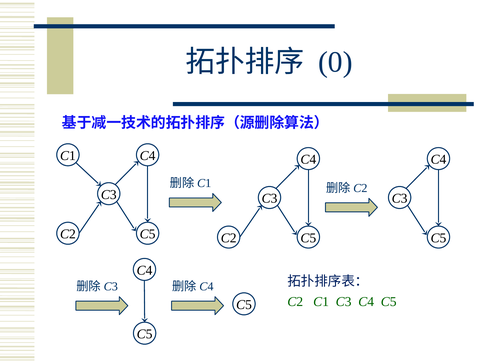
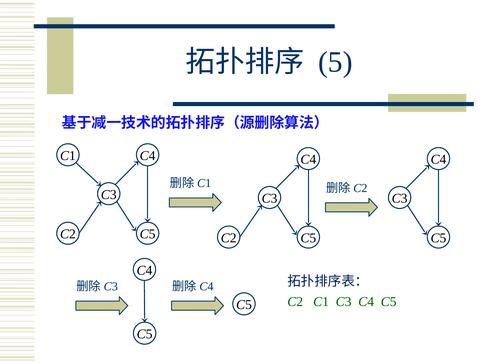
0: 0 -> 5
